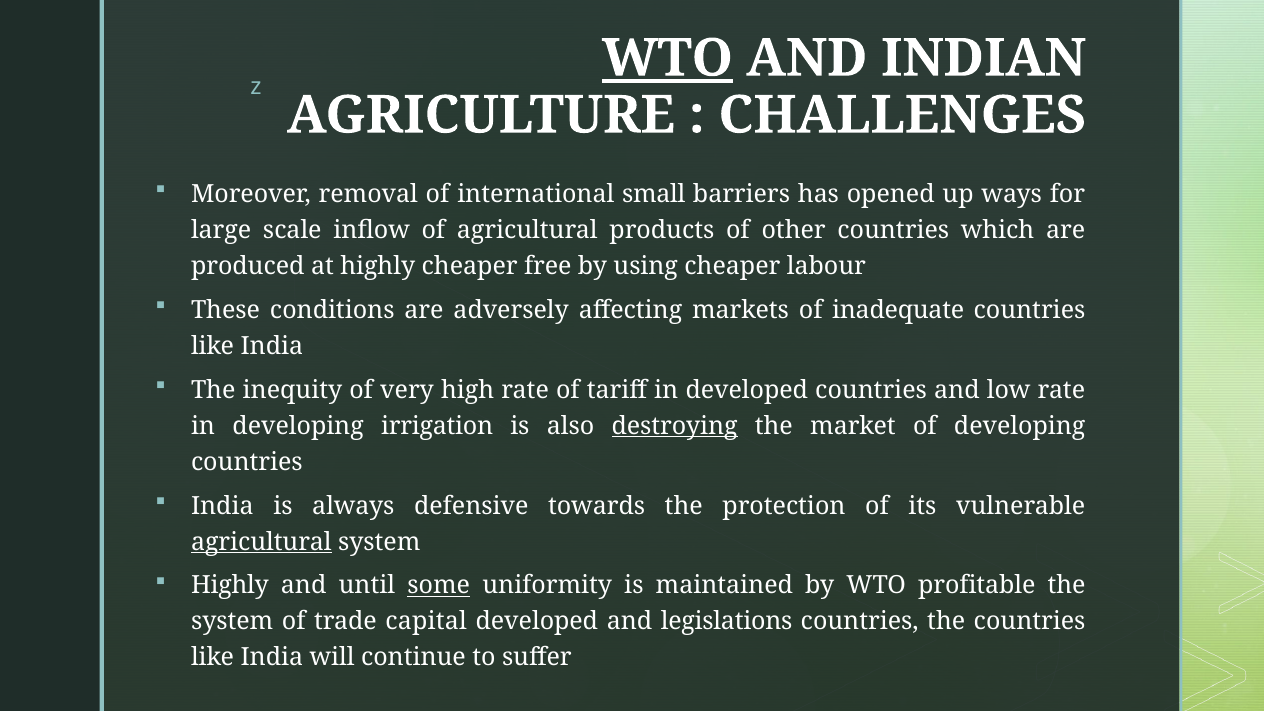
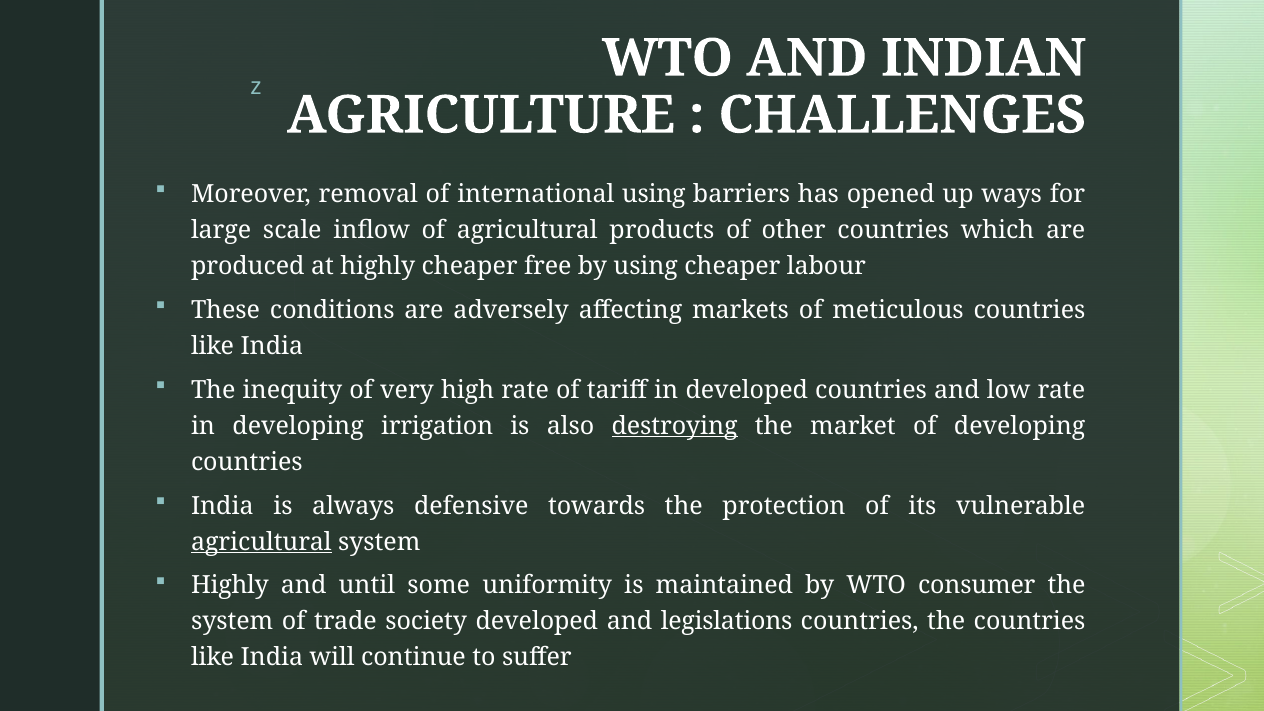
WTO at (667, 58) underline: present -> none
international small: small -> using
inadequate: inadequate -> meticulous
some underline: present -> none
profitable: profitable -> consumer
capital: capital -> society
